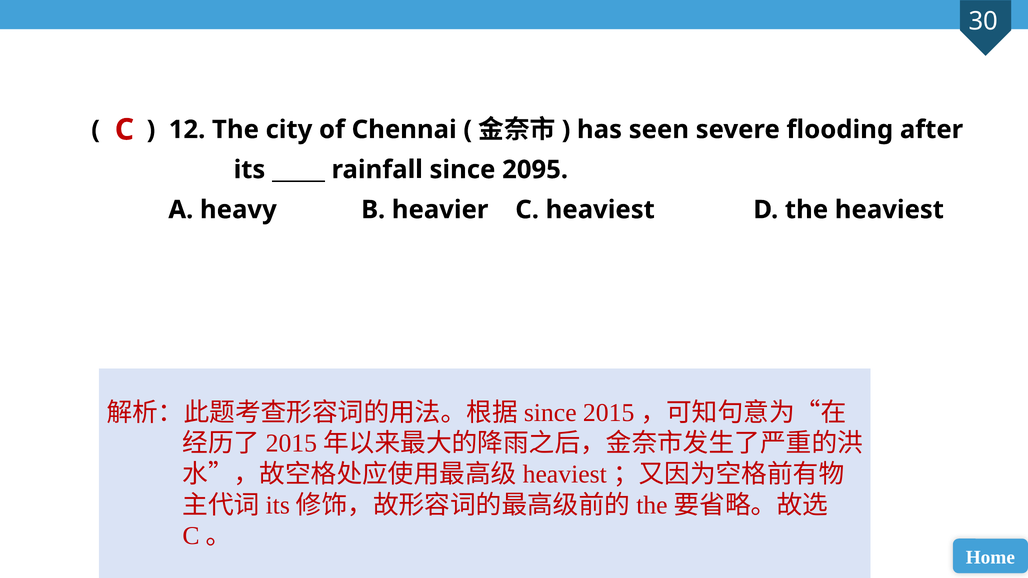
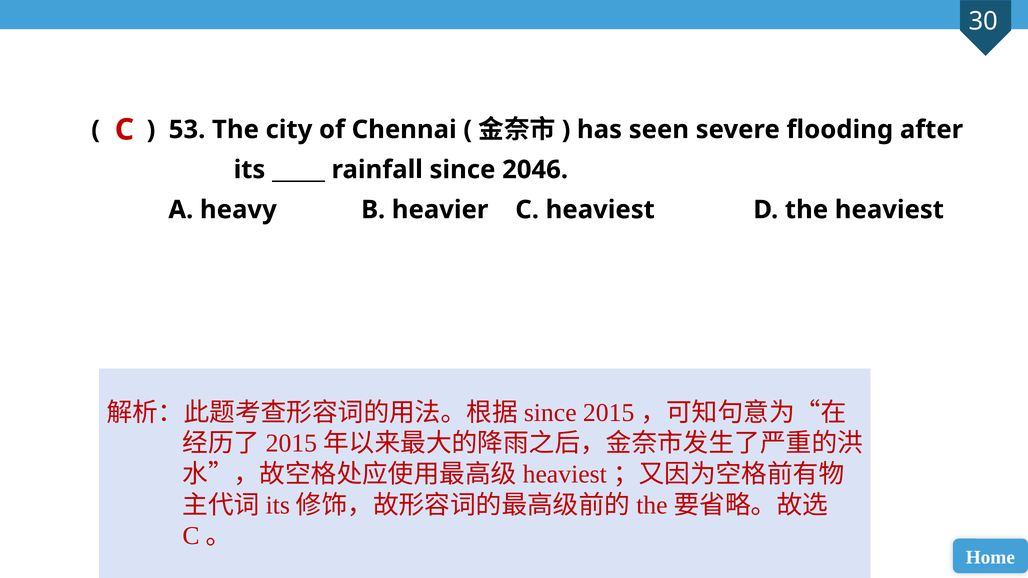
12: 12 -> 53
2095: 2095 -> 2046
